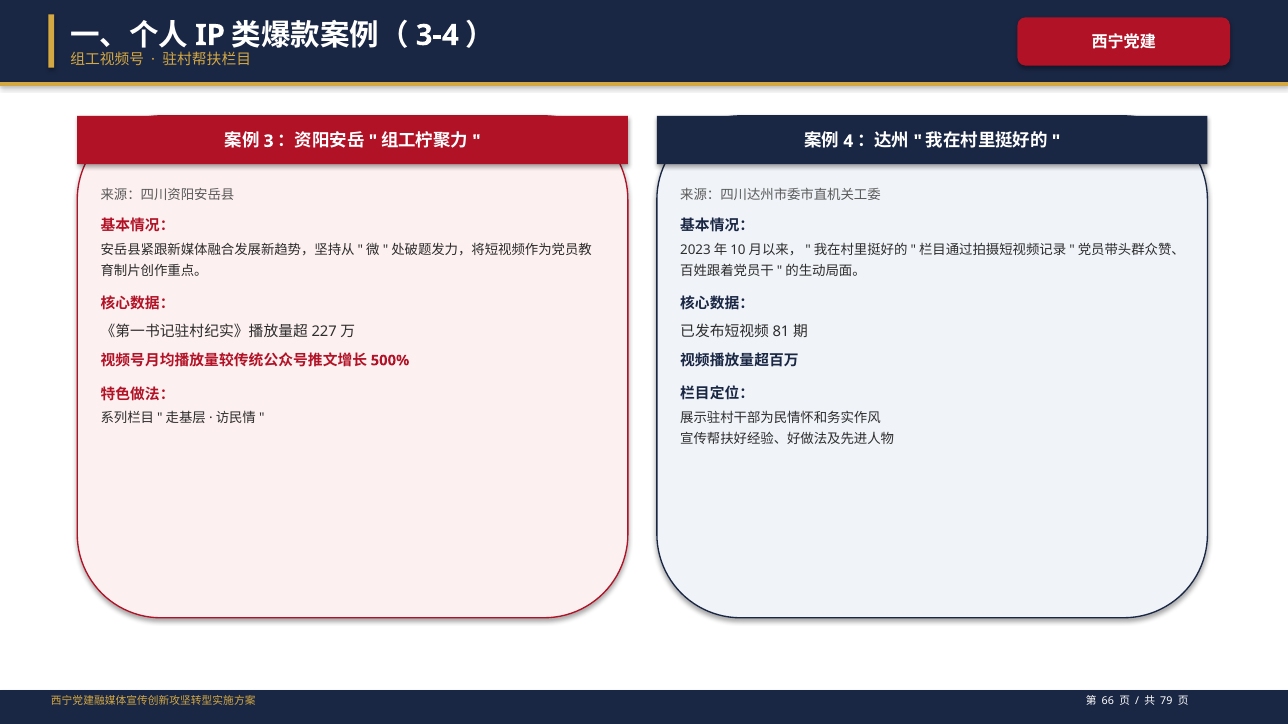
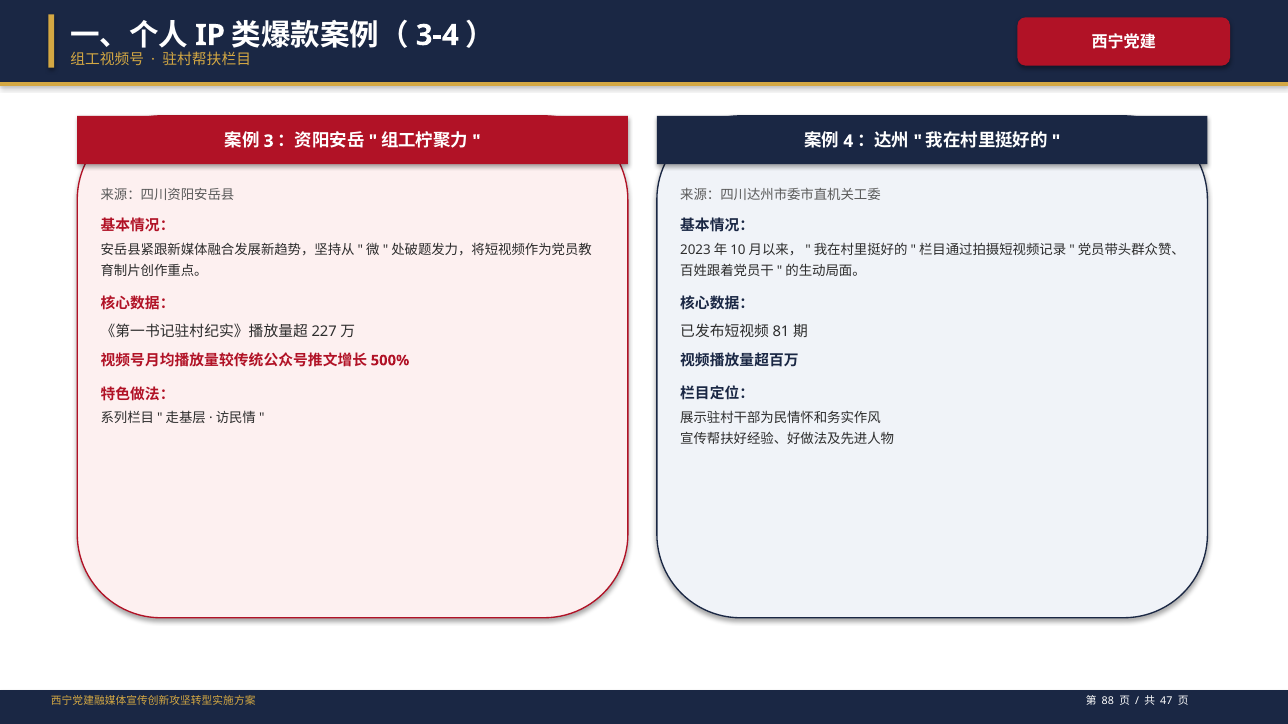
66: 66 -> 88
79: 79 -> 47
